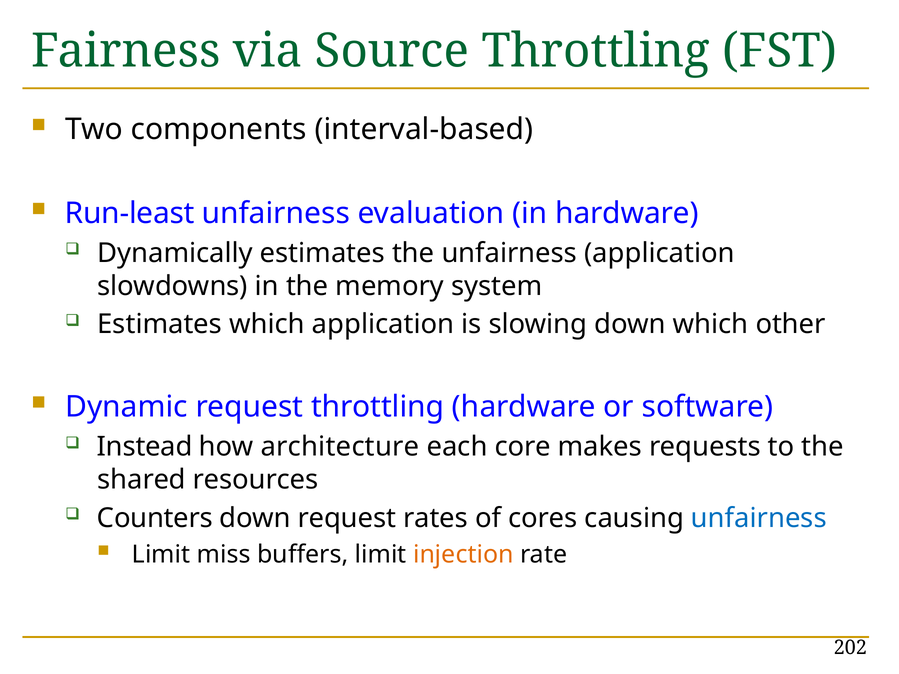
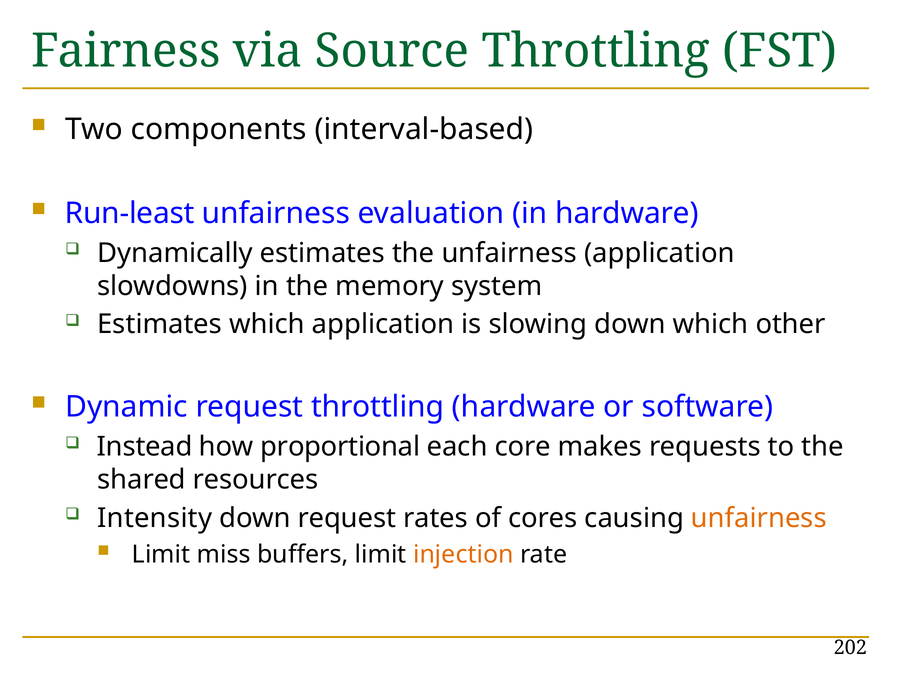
architecture: architecture -> proportional
Counters: Counters -> Intensity
unfairness at (759, 518) colour: blue -> orange
